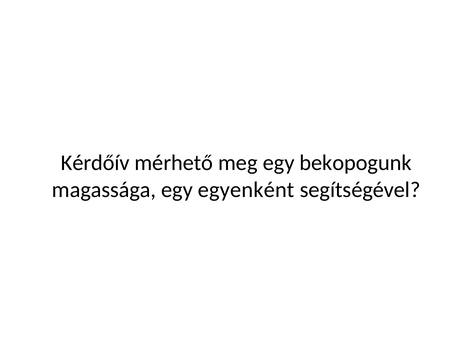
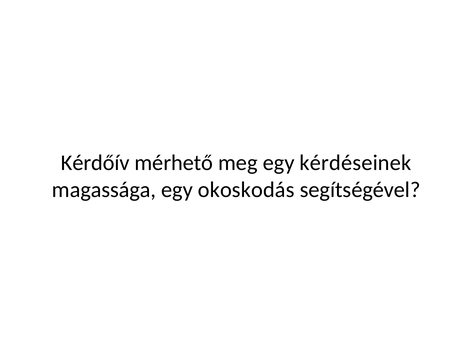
bekopogunk: bekopogunk -> kérdéseinek
egyenként: egyenként -> okoskodás
